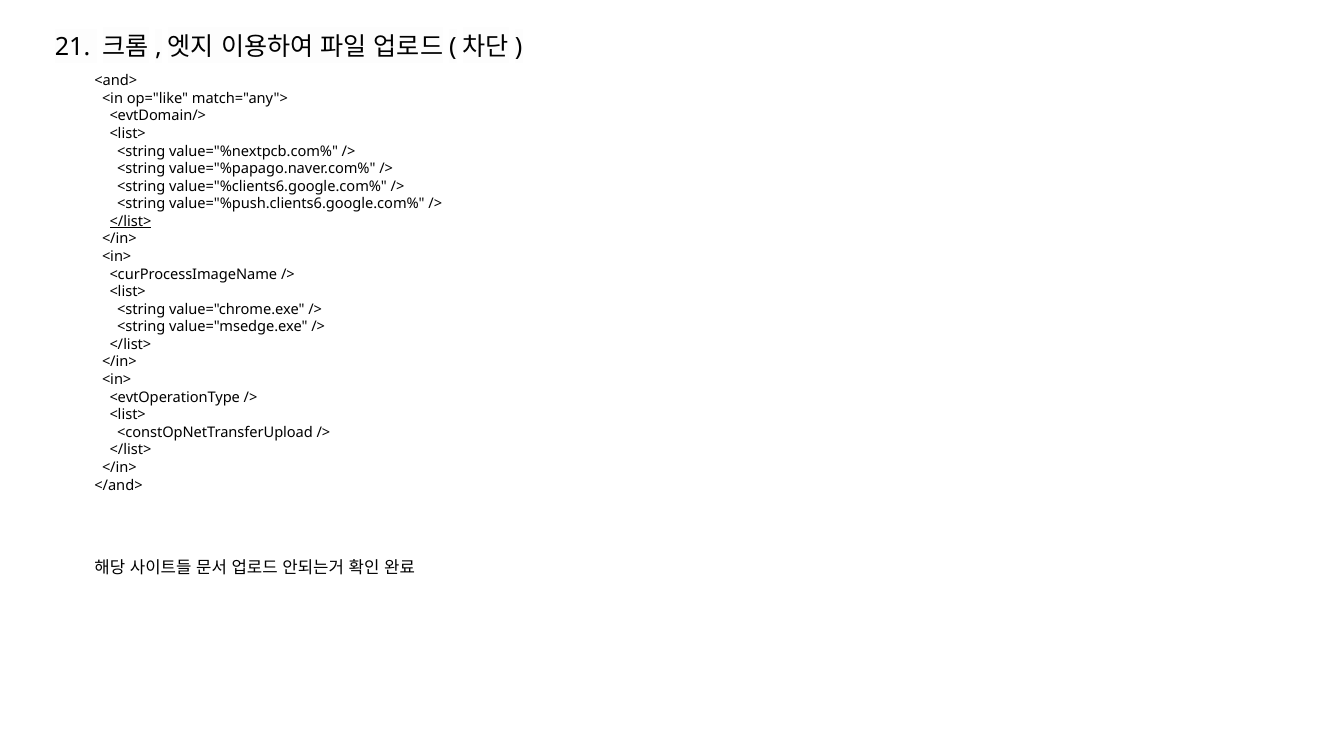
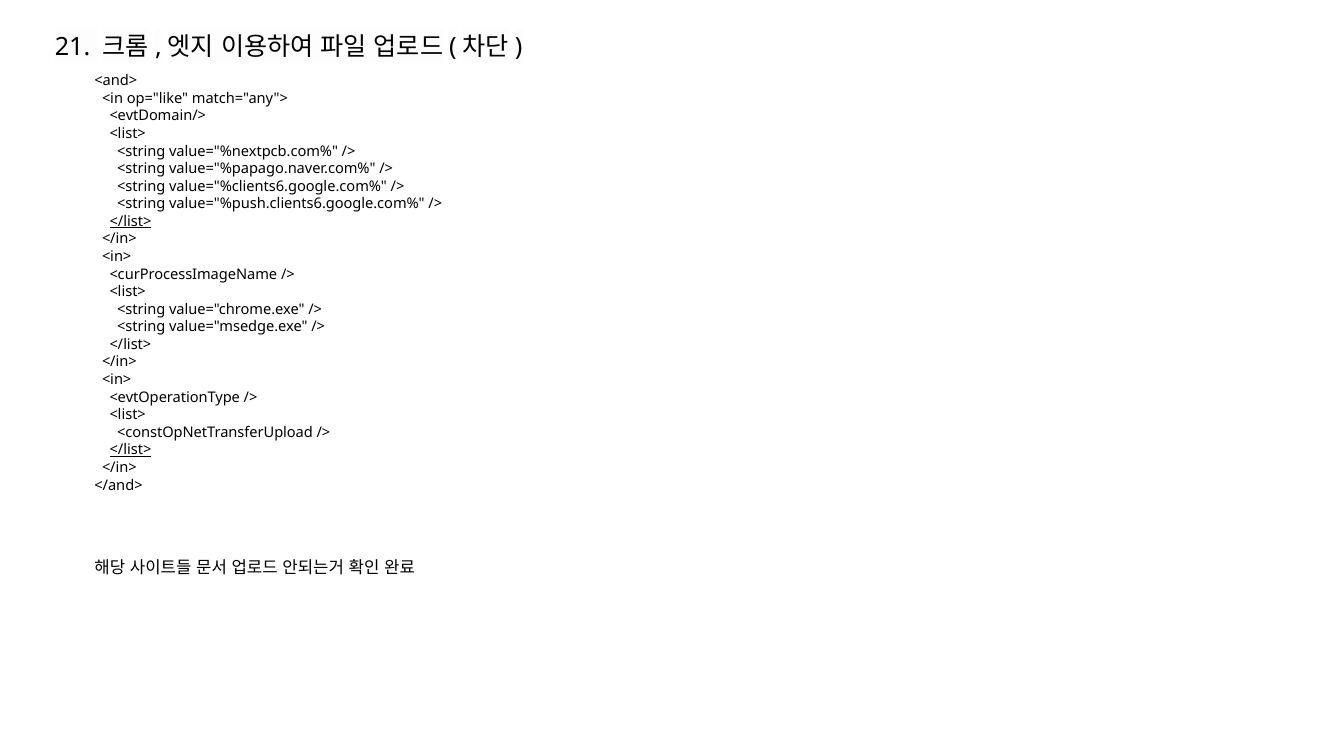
</list> at (130, 450) underline: none -> present
